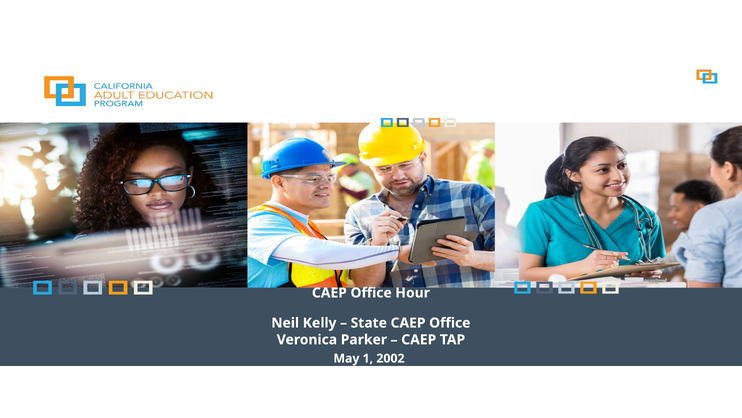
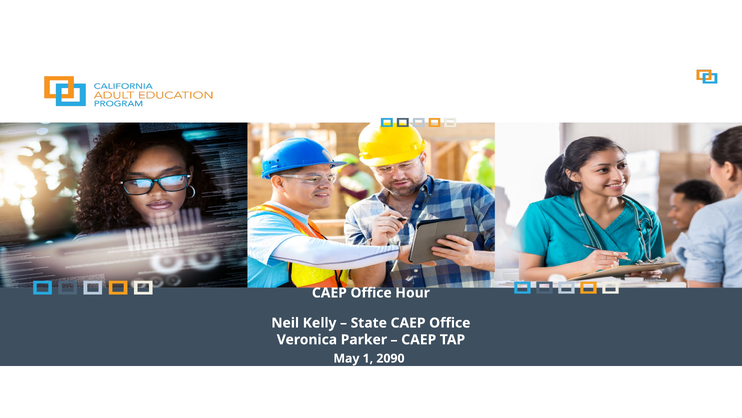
2002: 2002 -> 2090
